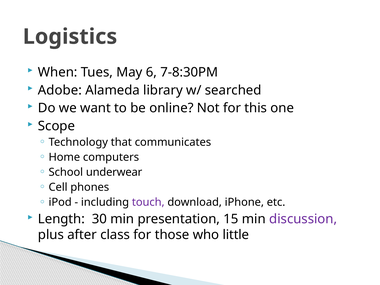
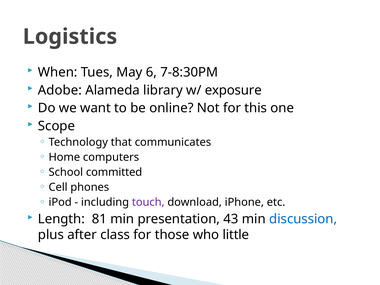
searched: searched -> exposure
underwear: underwear -> committed
30: 30 -> 81
15: 15 -> 43
discussion colour: purple -> blue
